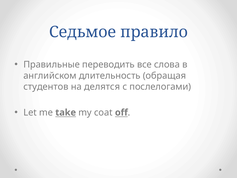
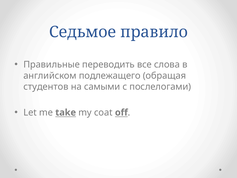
длительность: длительность -> подлежащего
делятся: делятся -> самыми
